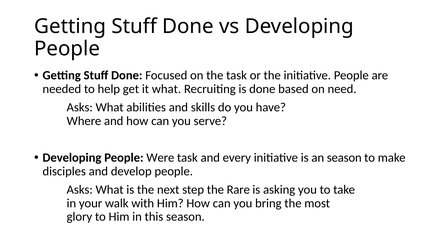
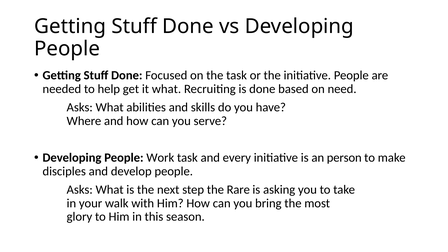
Were: Were -> Work
an season: season -> person
